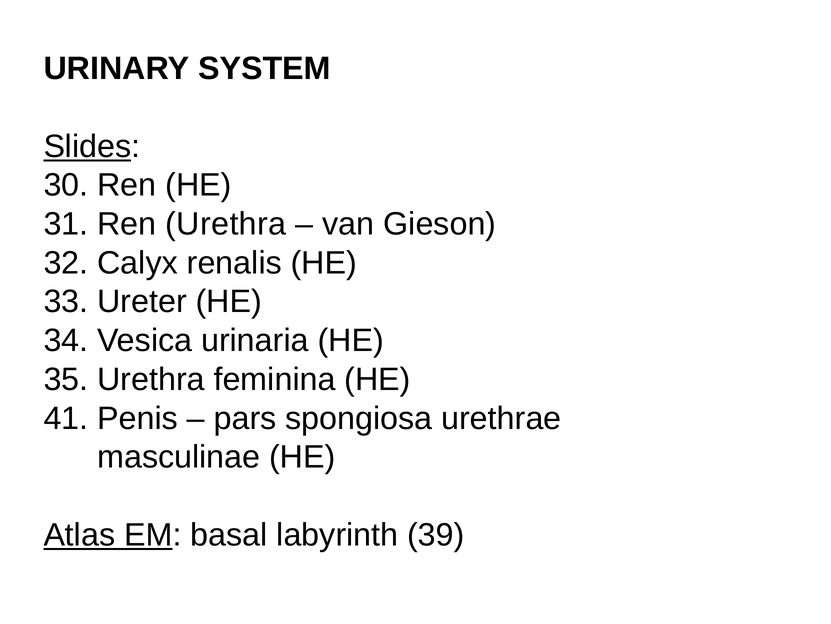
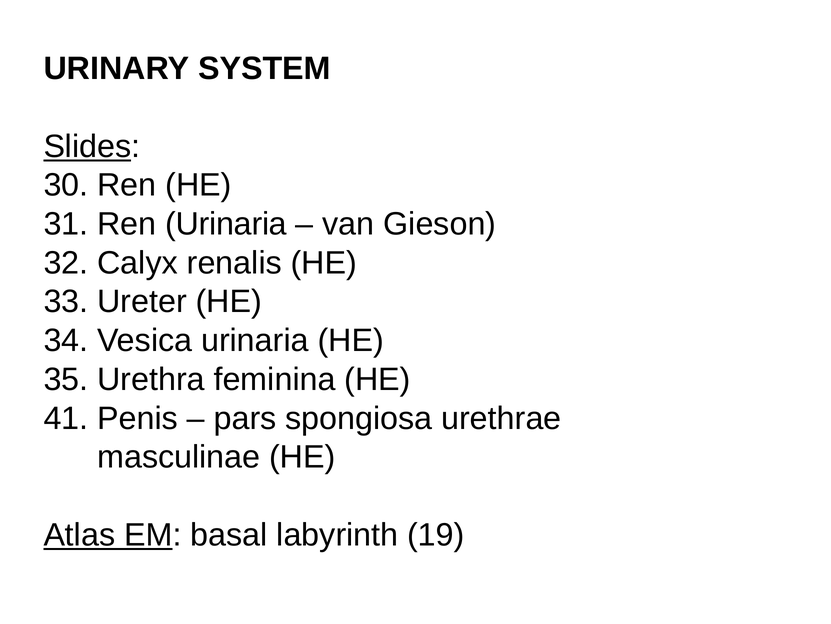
Ren Urethra: Urethra -> Urinaria
39: 39 -> 19
